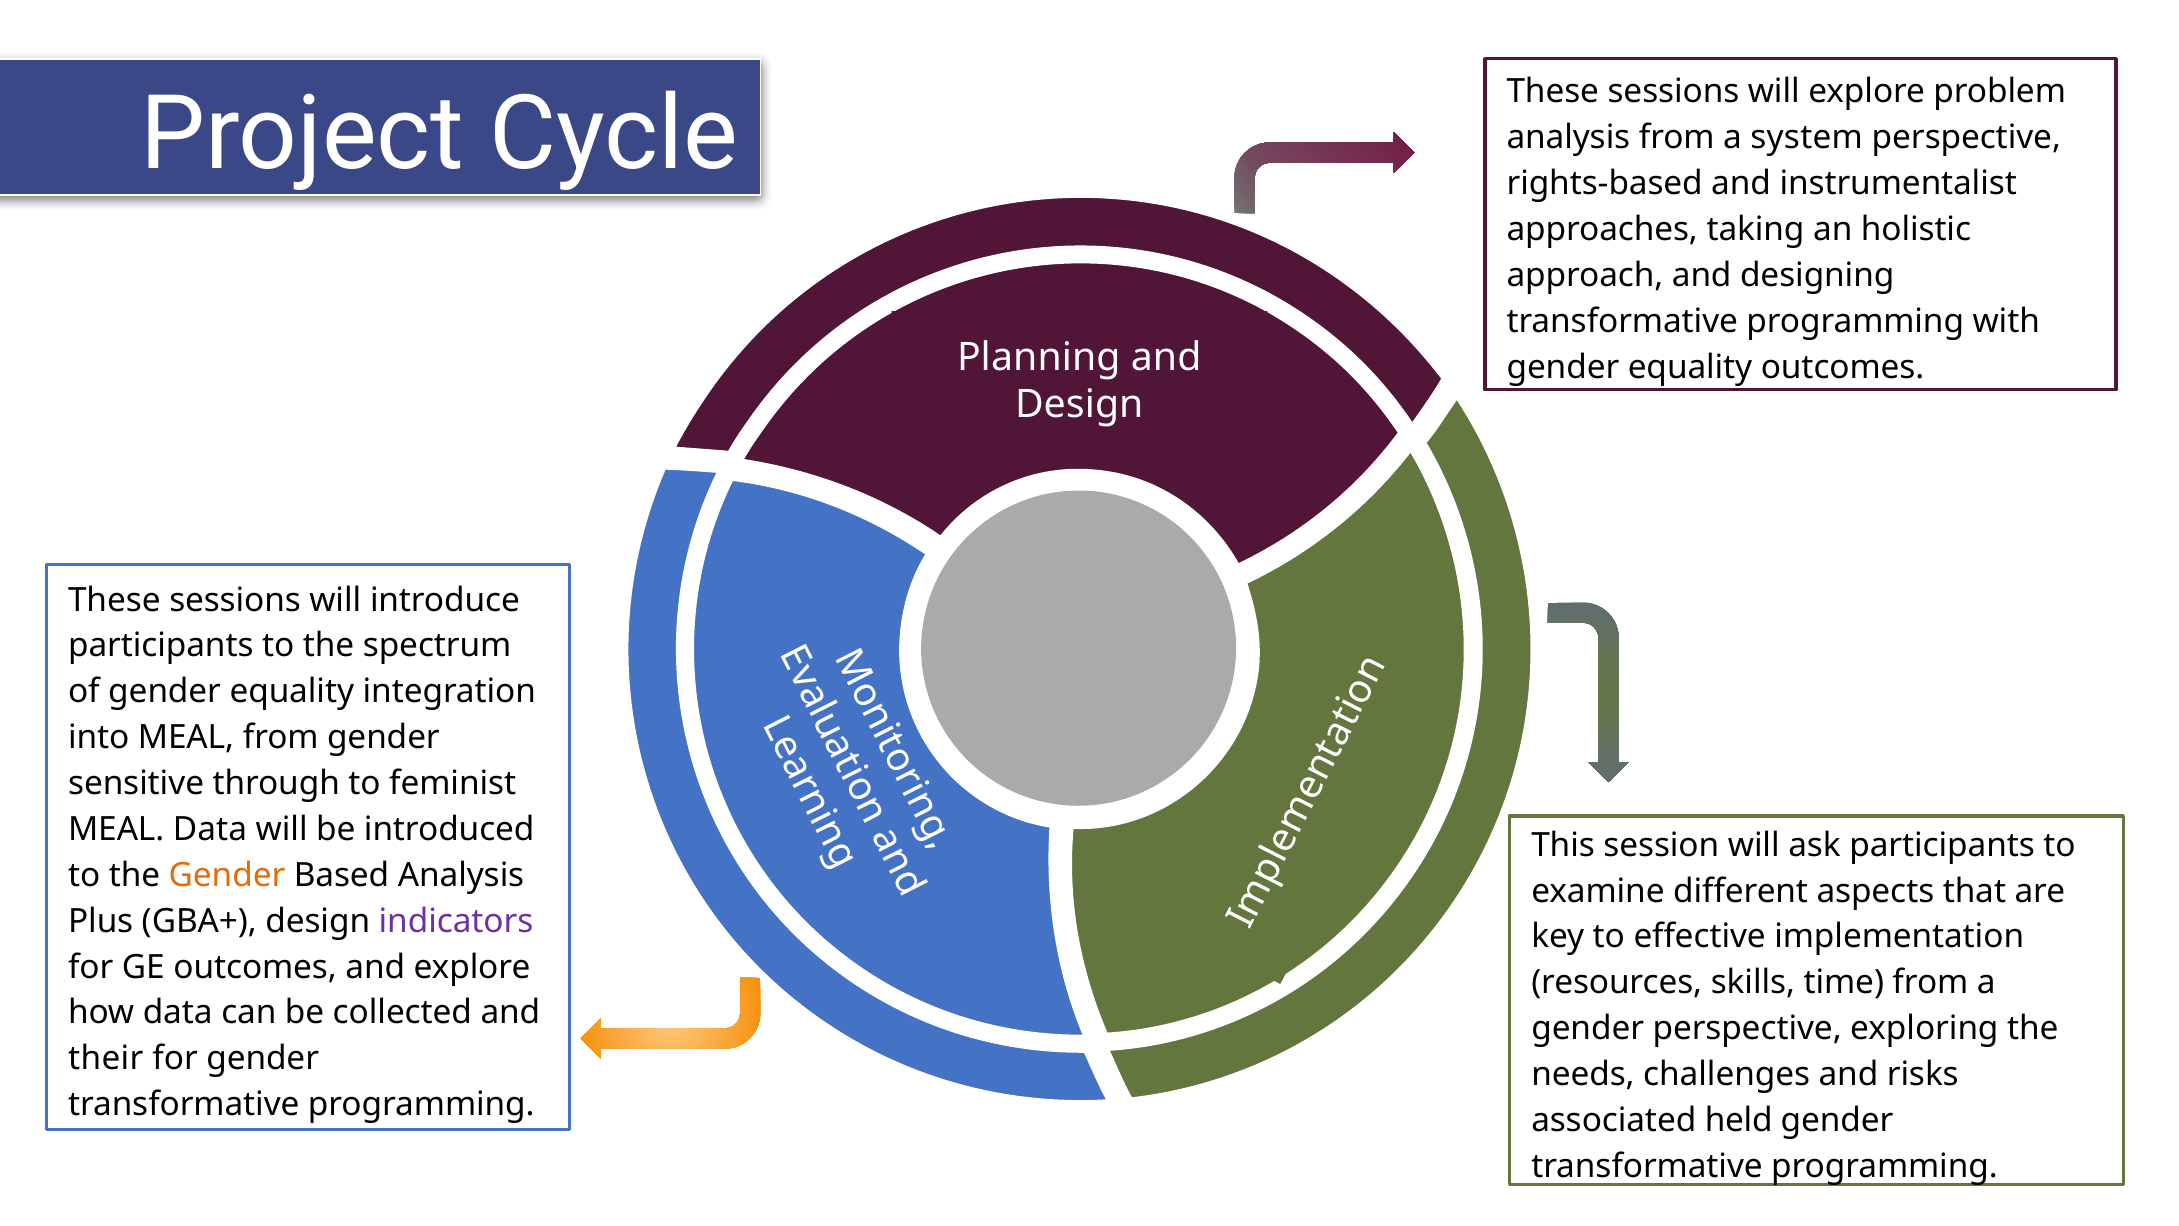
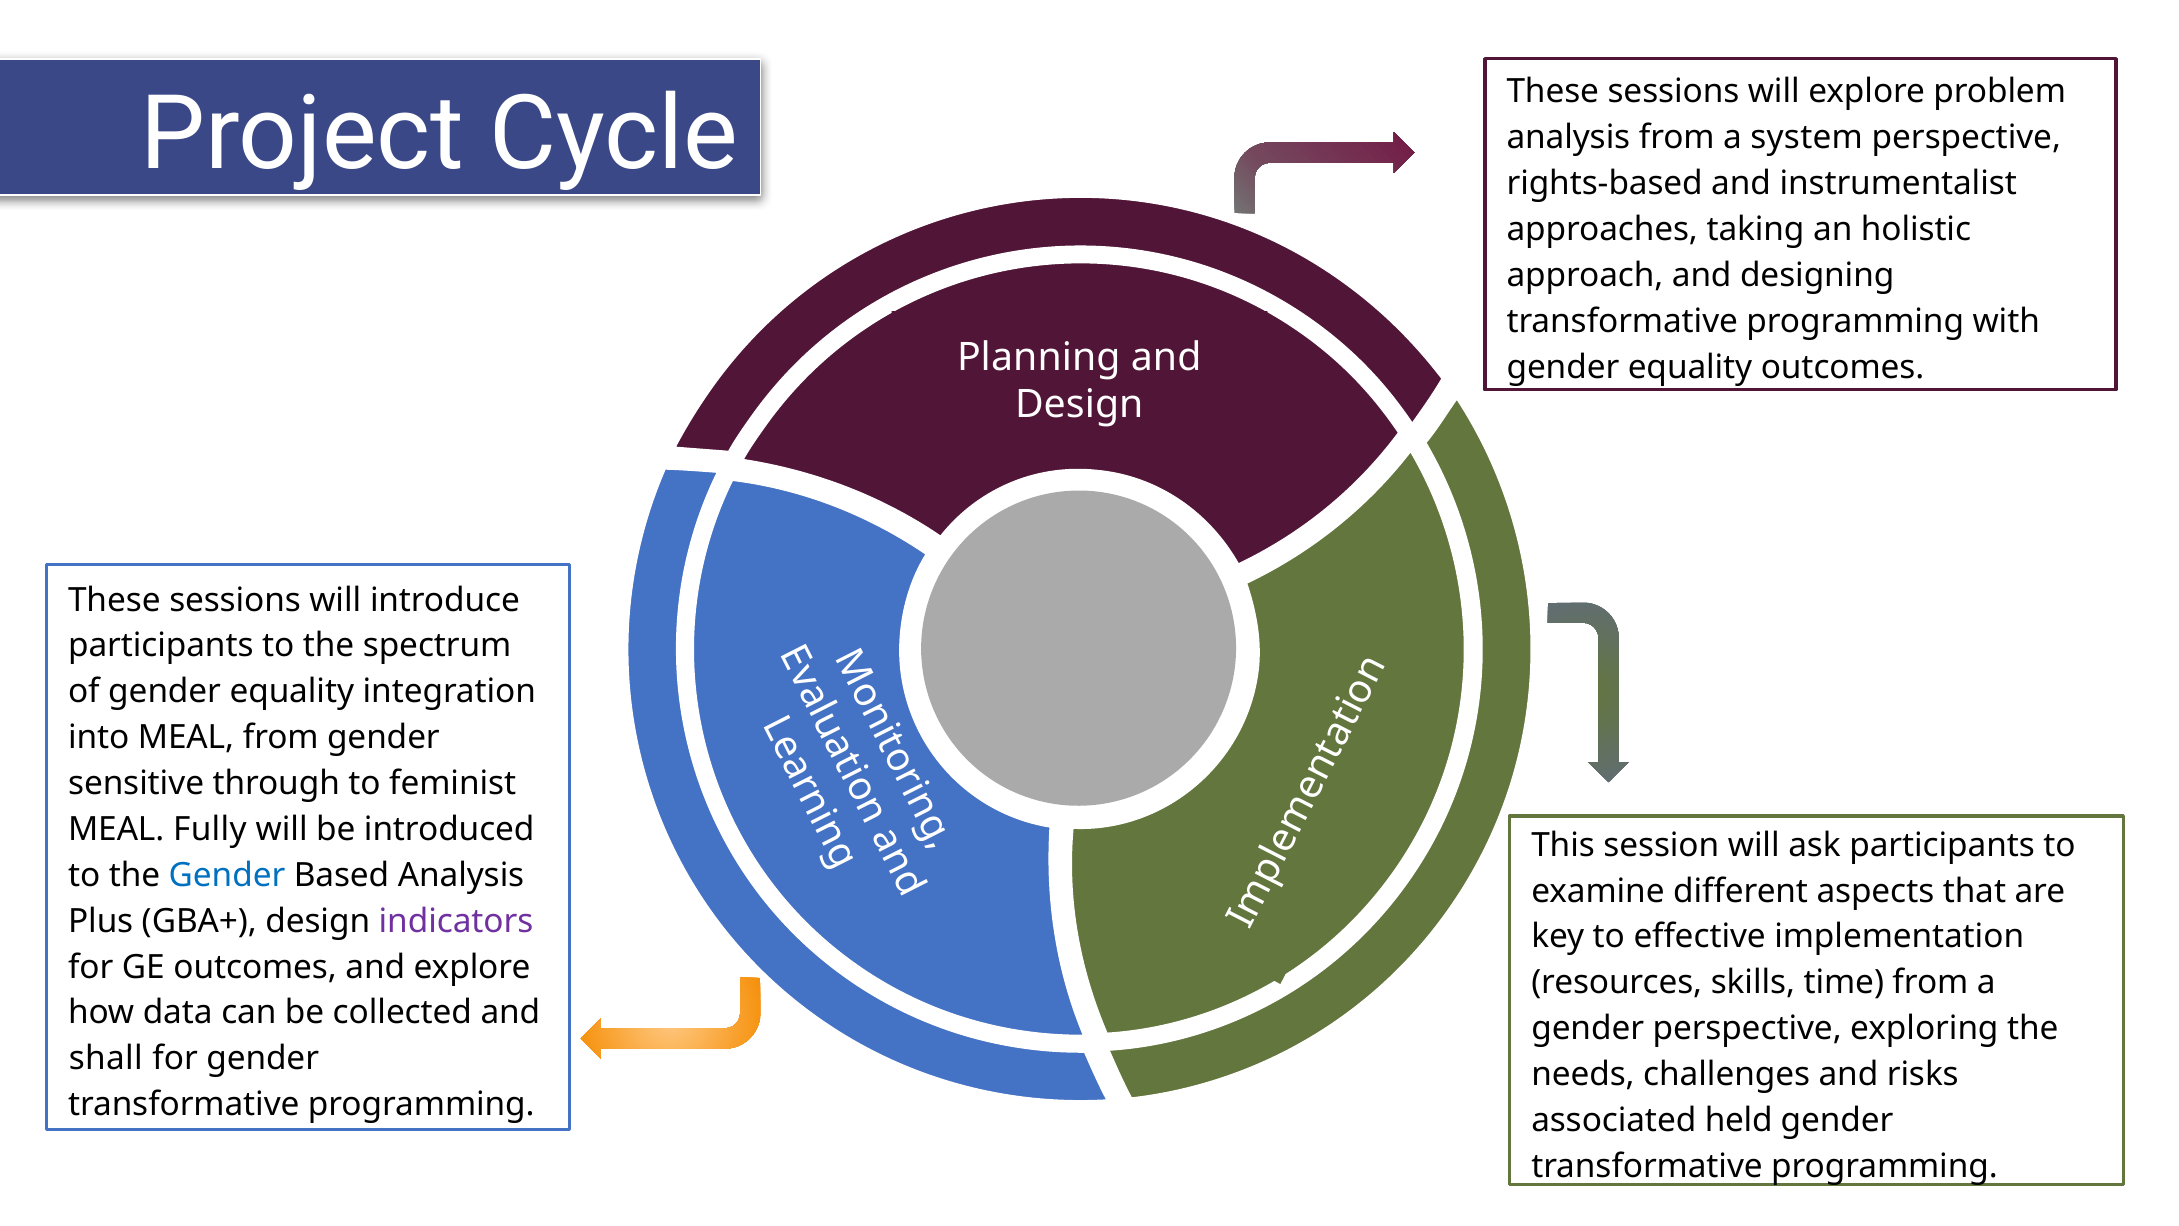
MEAL Data: Data -> Fully
Gender at (227, 875) colour: orange -> blue
their: their -> shall
